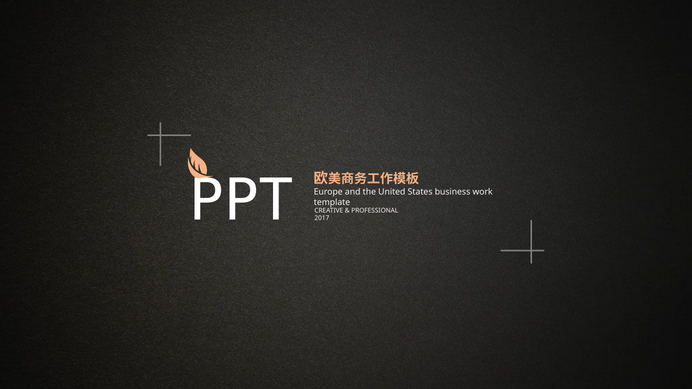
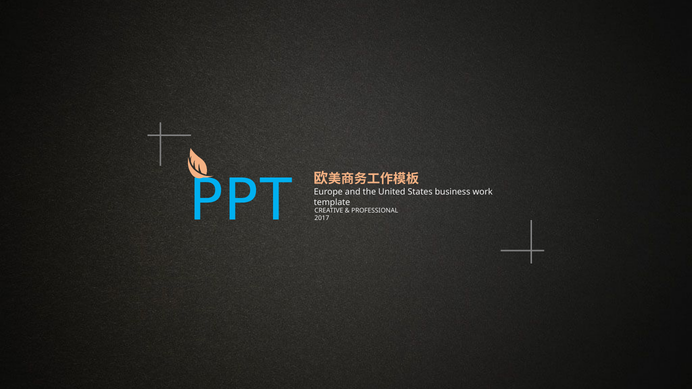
PPT colour: white -> light blue
